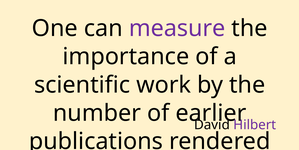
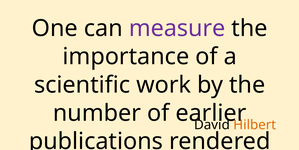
Hilbert colour: purple -> orange
